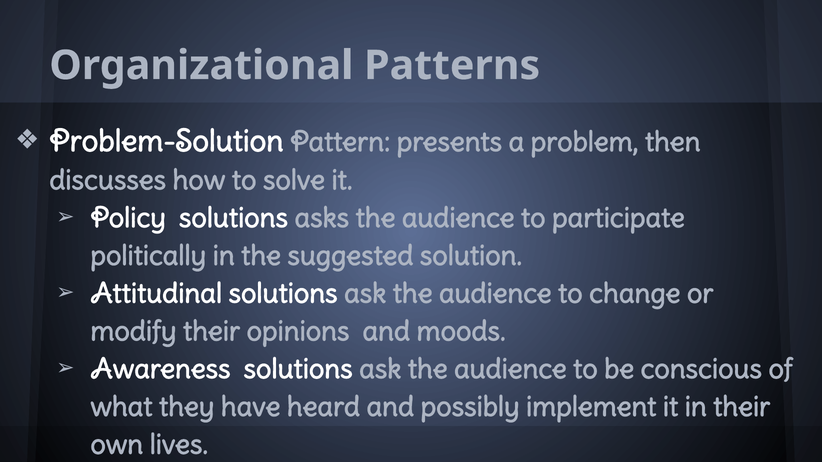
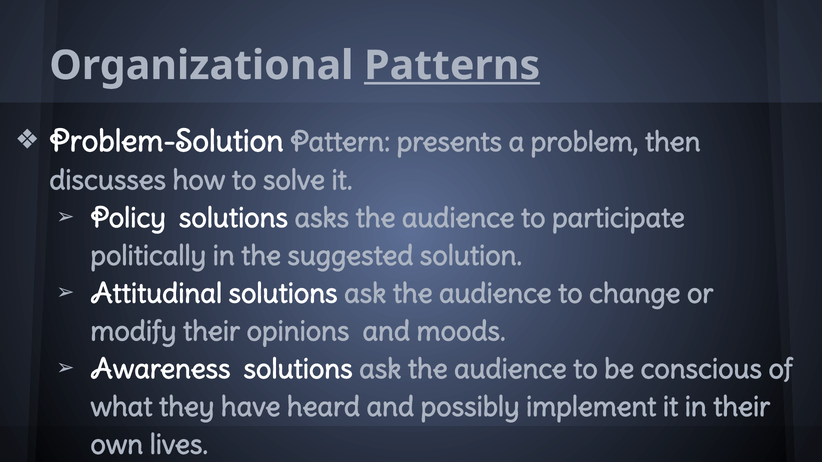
Patterns underline: none -> present
